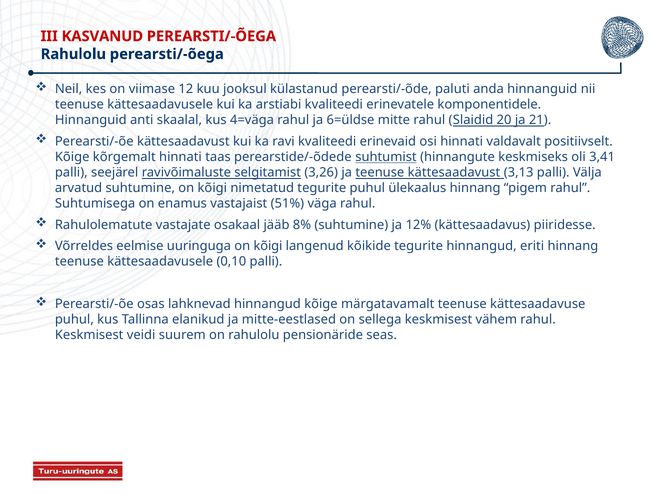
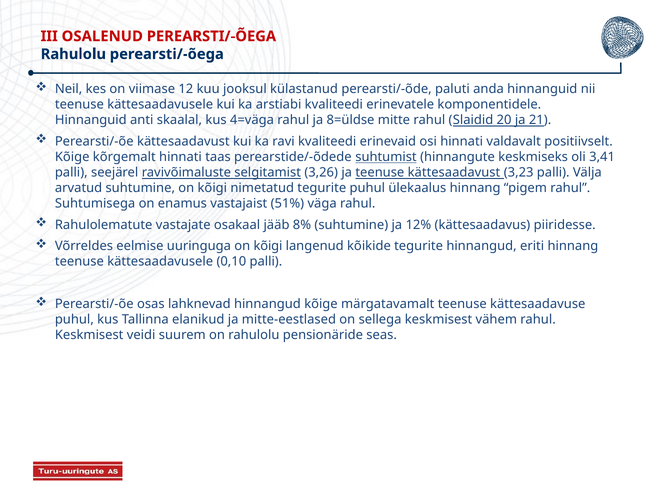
KASVANUD: KASVANUD -> OSALENUD
6=üldse: 6=üldse -> 8=üldse
3,13: 3,13 -> 3,23
